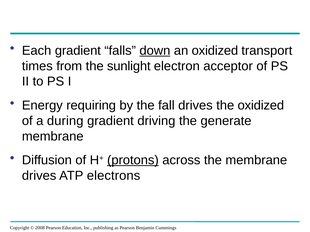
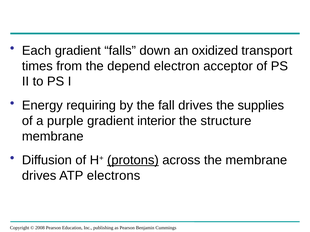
down underline: present -> none
sunlight: sunlight -> depend
the oxidized: oxidized -> supplies
during: during -> purple
driving: driving -> interior
generate: generate -> structure
